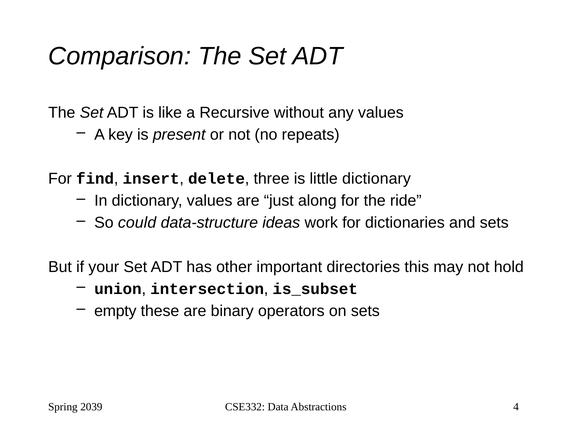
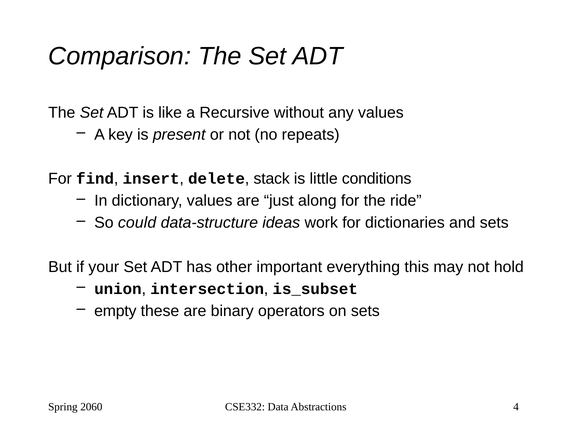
three: three -> stack
little dictionary: dictionary -> conditions
directories: directories -> everything
2039: 2039 -> 2060
